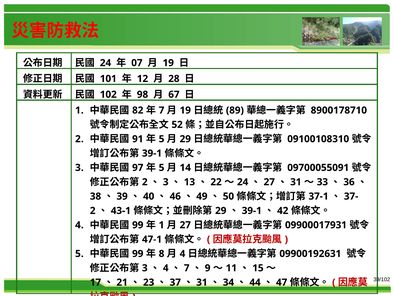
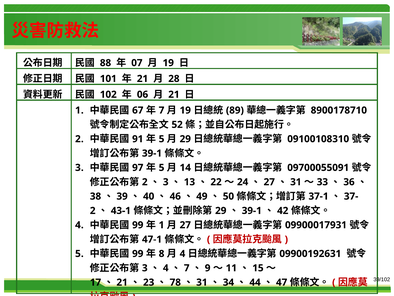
24 at (106, 63): 24 -> 88
12 at (143, 79): 12 -> 21
98: 98 -> 06
67 at (174, 94): 67 -> 21
82: 82 -> 67
37: 37 -> 78
